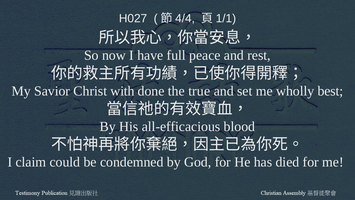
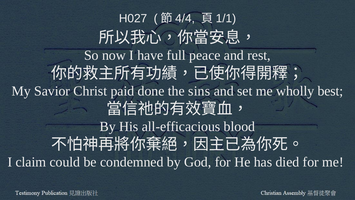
with: with -> paid
true: true -> sins
